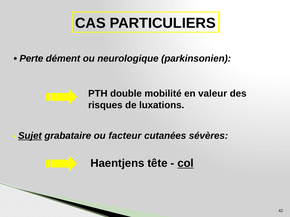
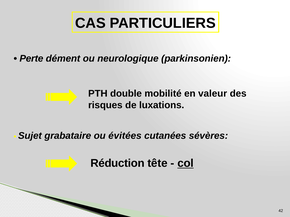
Sujet underline: present -> none
facteur: facteur -> évitées
Haentjens: Haentjens -> Réduction
